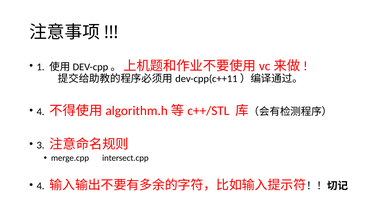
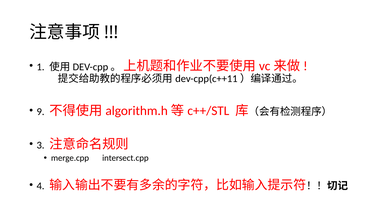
4 at (41, 112): 4 -> 9
